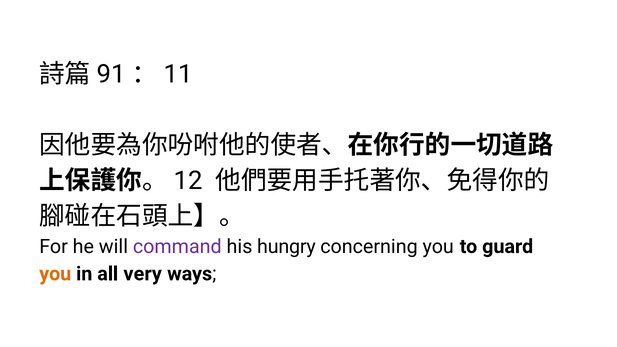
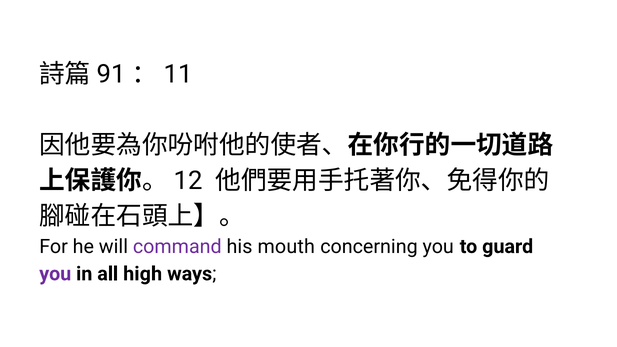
hungry: hungry -> mouth
you at (55, 274) colour: orange -> purple
very: very -> high
